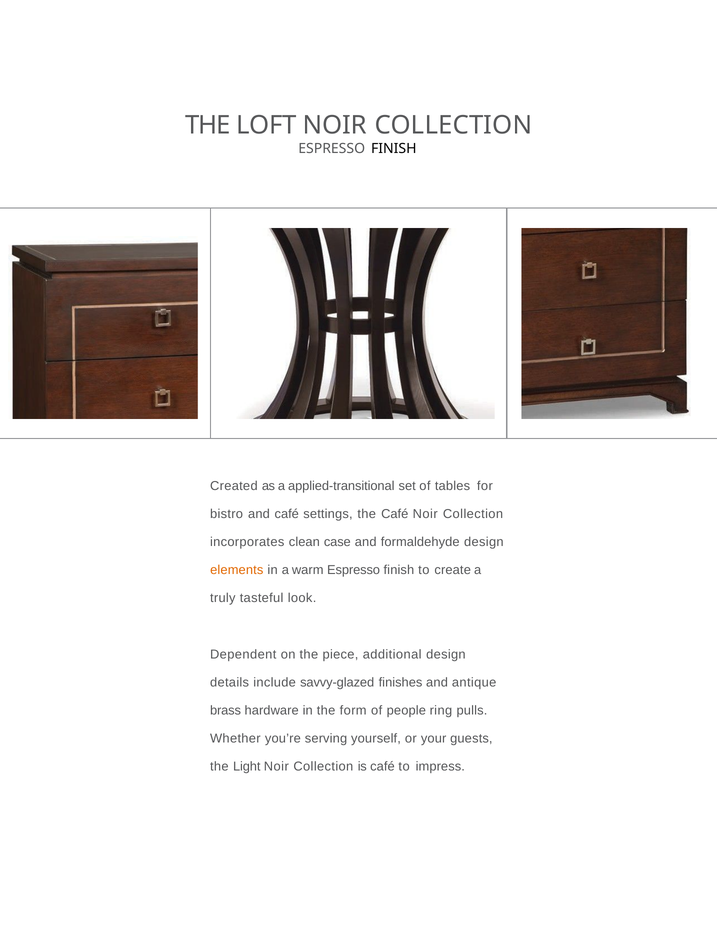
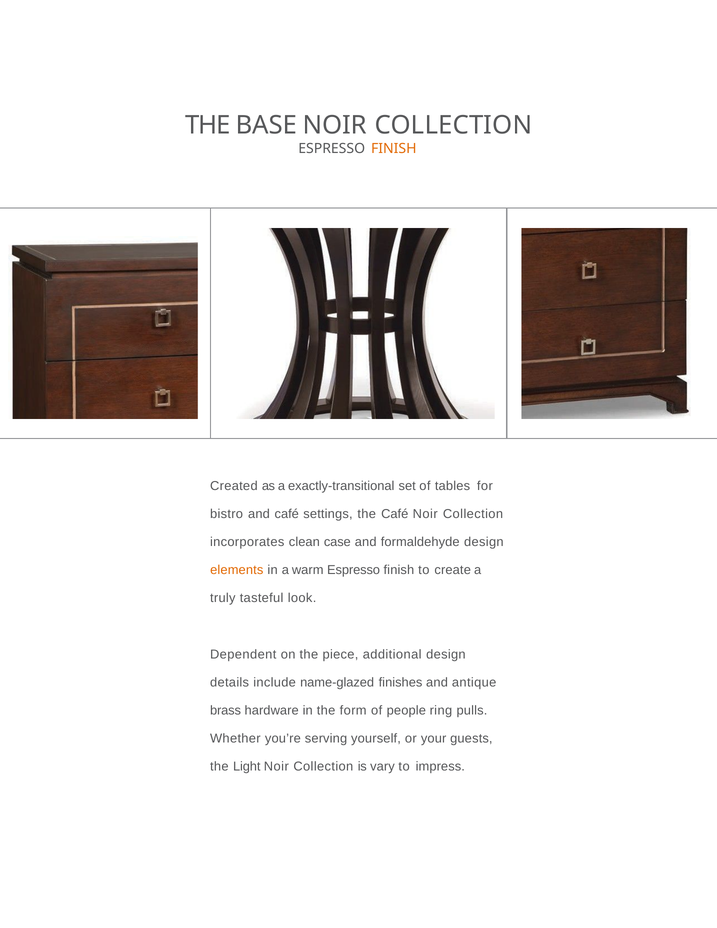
LOFT: LOFT -> BASE
FINISH at (394, 149) colour: black -> orange
applied-transitional: applied-transitional -> exactly-transitional
savvy-glazed: savvy-glazed -> name-glazed
is café: café -> vary
